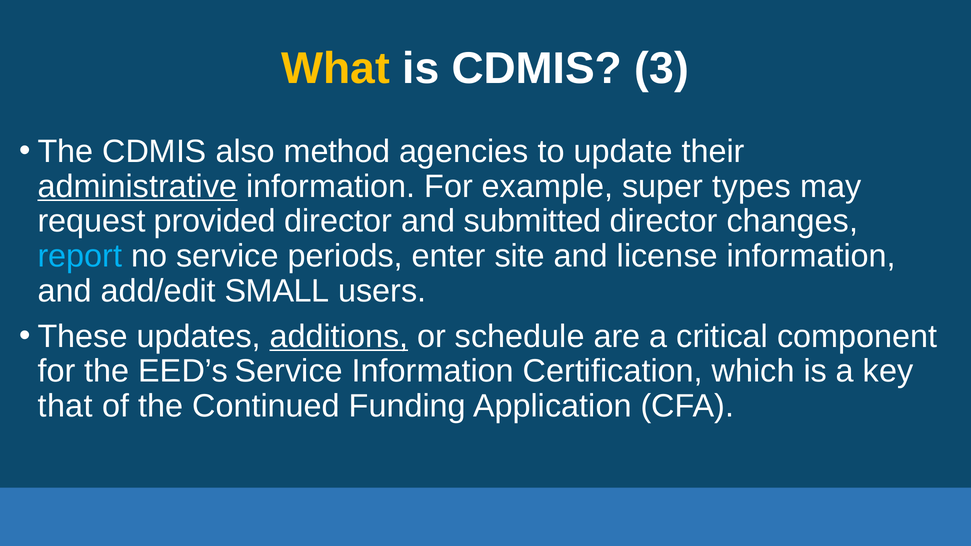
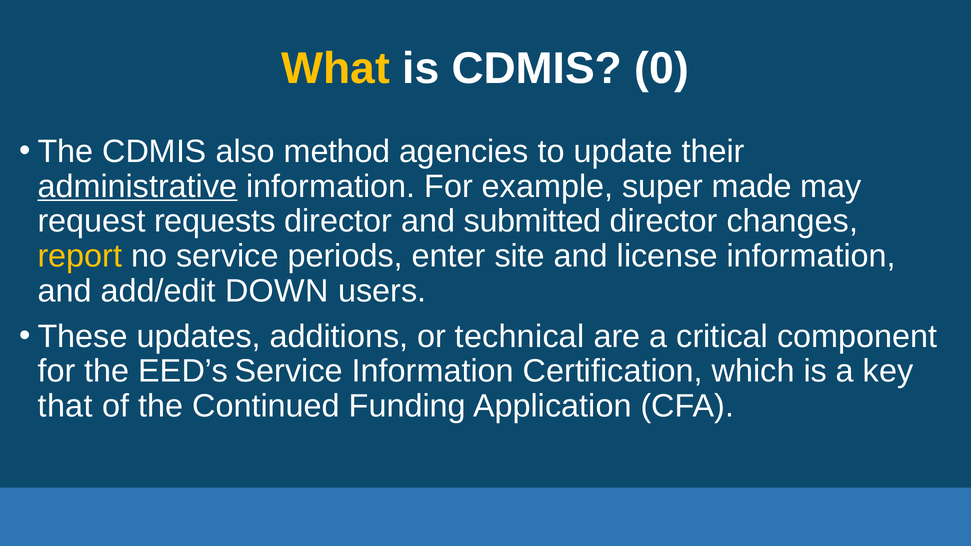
3: 3 -> 0
types: types -> made
provided: provided -> requests
report colour: light blue -> yellow
SMALL: SMALL -> DOWN
additions underline: present -> none
schedule: schedule -> technical
